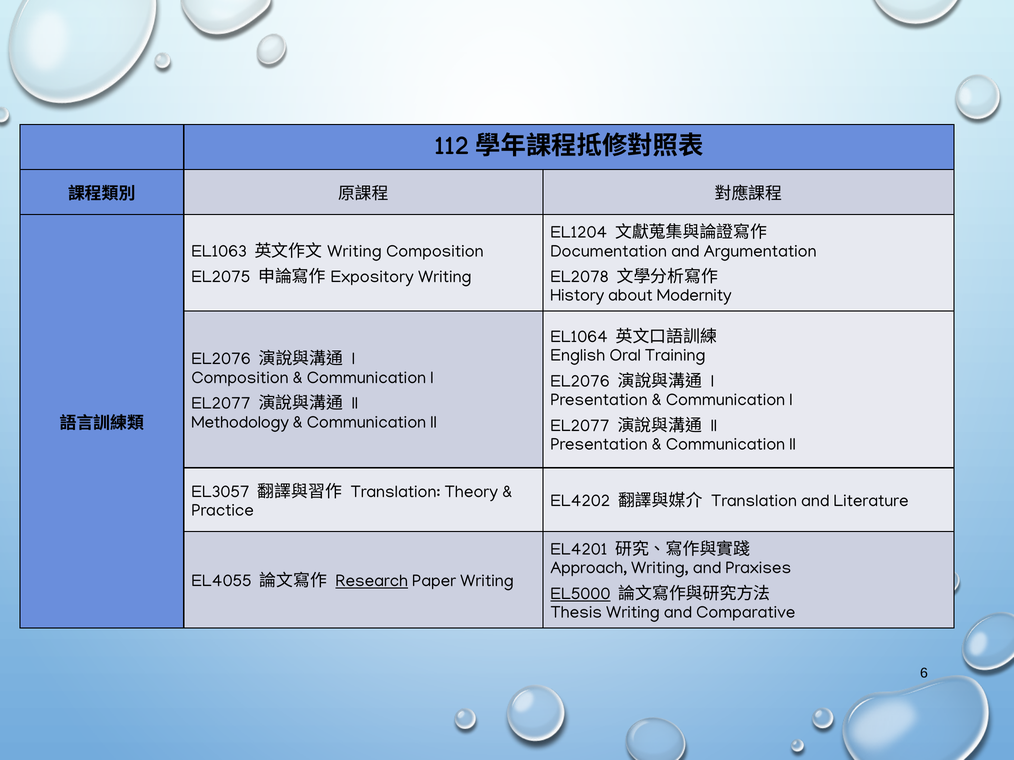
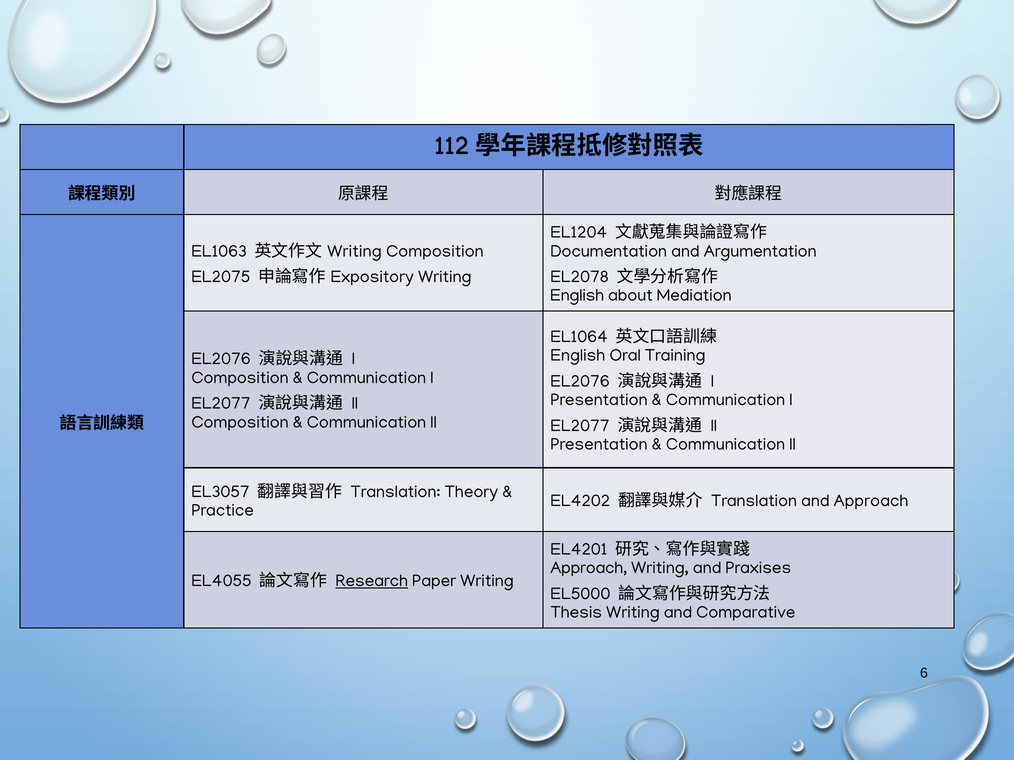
History at (577, 296): History -> English
Modernity: Modernity -> Mediation
Methodology at (240, 422): Methodology -> Composition
and Literature: Literature -> Approach
EL5000 underline: present -> none
